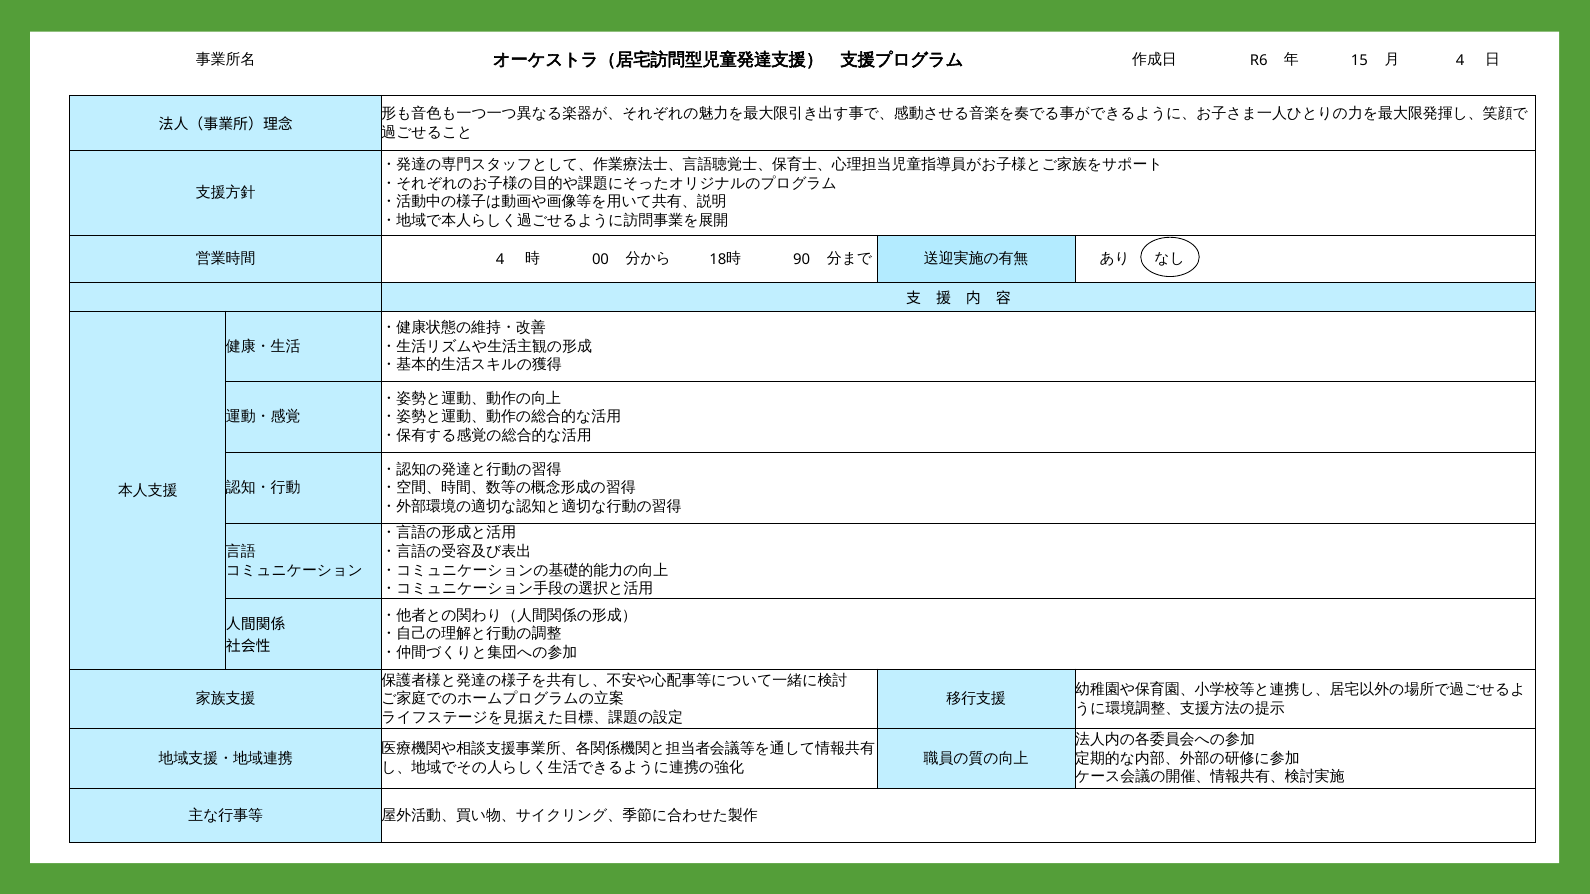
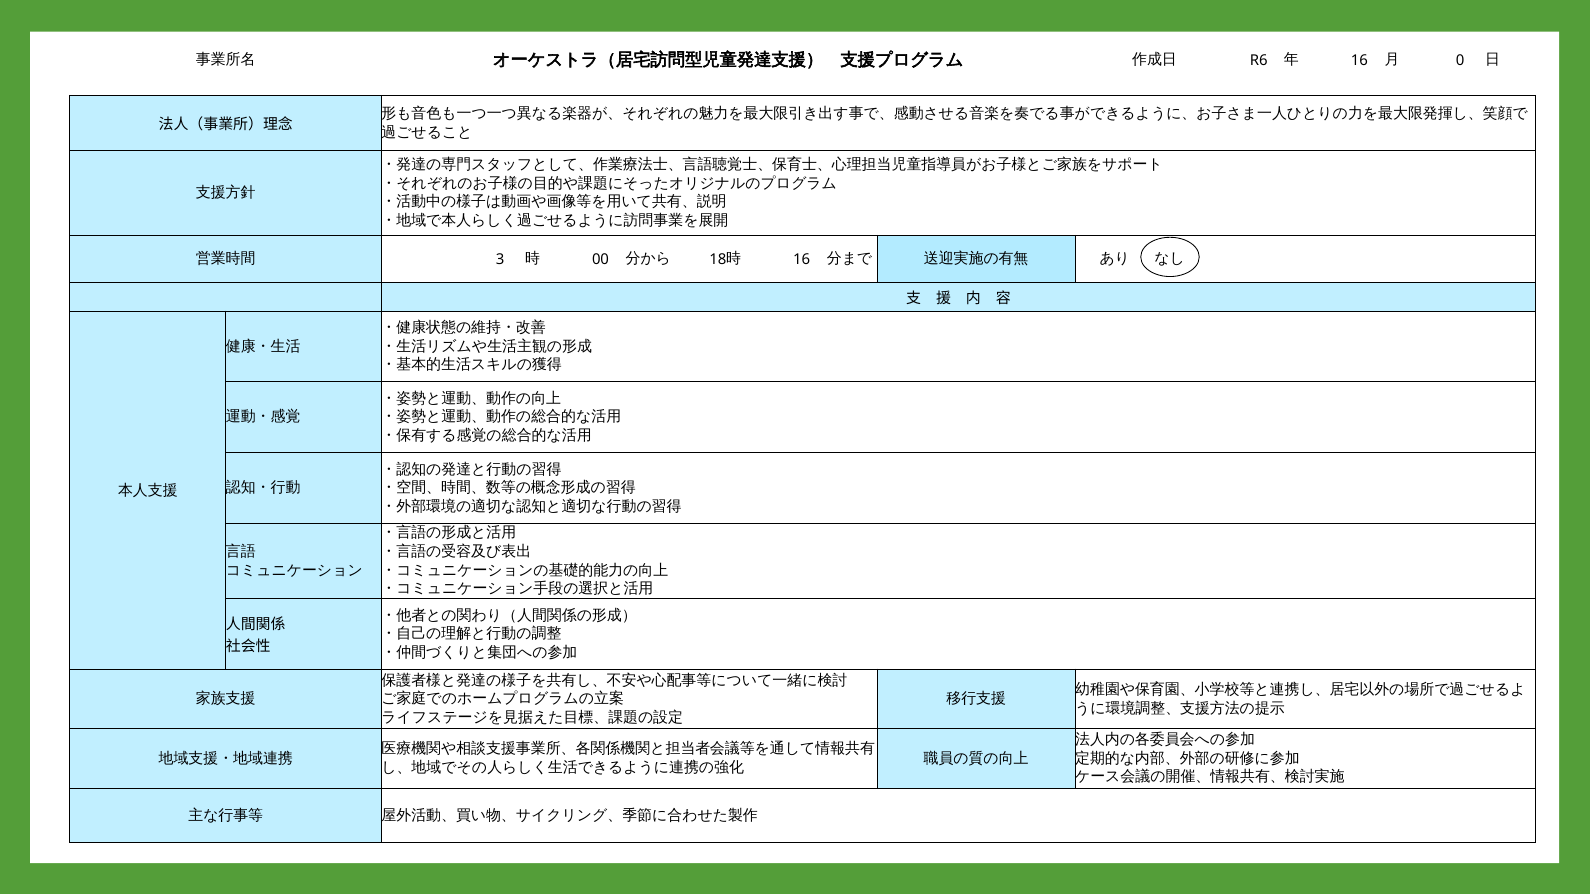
15 at (1359, 60): 15 -> 16
4 at (1460, 60): 4 -> 0
4 at (500, 260): 4 -> 3
90 at (802, 260): 90 -> 16
